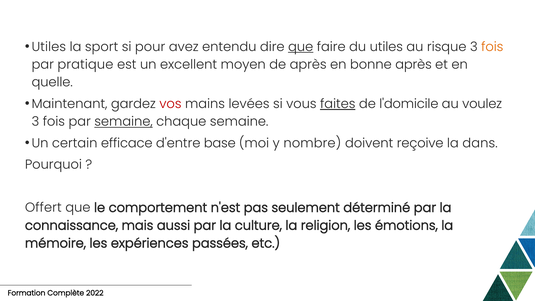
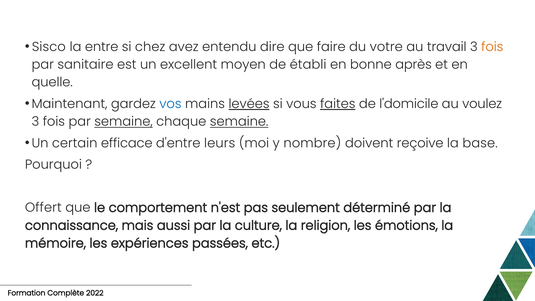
Utiles at (49, 47): Utiles -> Sisco
sport: sport -> entre
pour: pour -> chez
que at (301, 47) underline: present -> none
du utiles: utiles -> votre
risque: risque -> travail
pratique: pratique -> sanitaire
de après: après -> établi
vos colour: red -> blue
levées underline: none -> present
semaine at (239, 122) underline: none -> present
base: base -> leurs
dans: dans -> base
